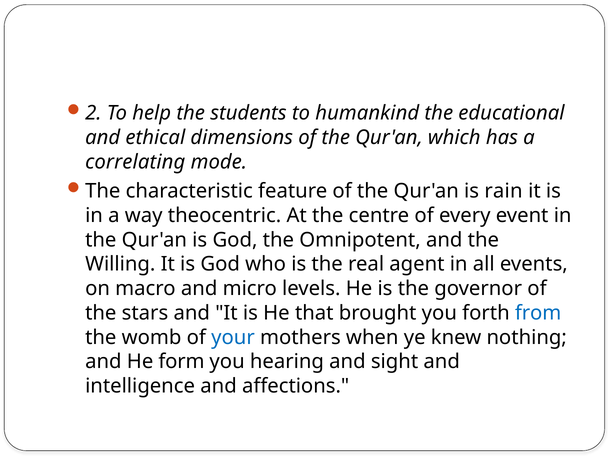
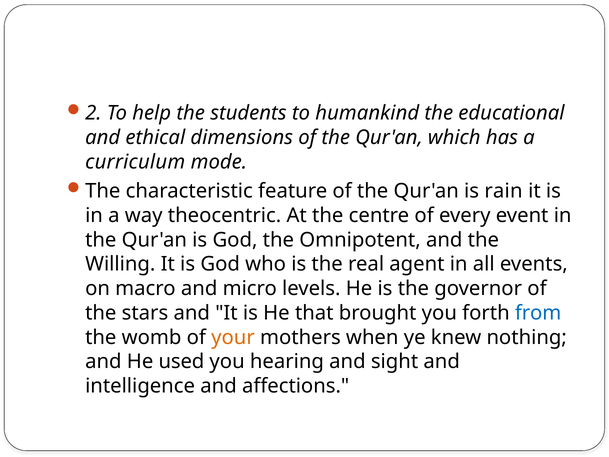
correlating: correlating -> curriculum
your colour: blue -> orange
form: form -> used
